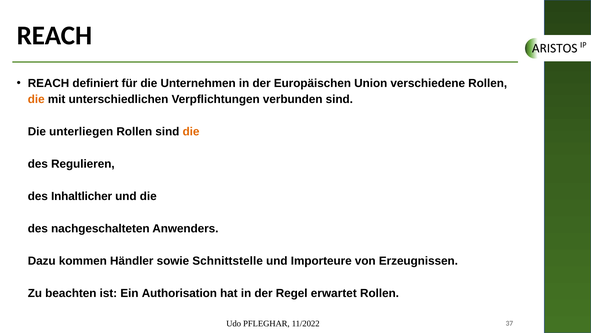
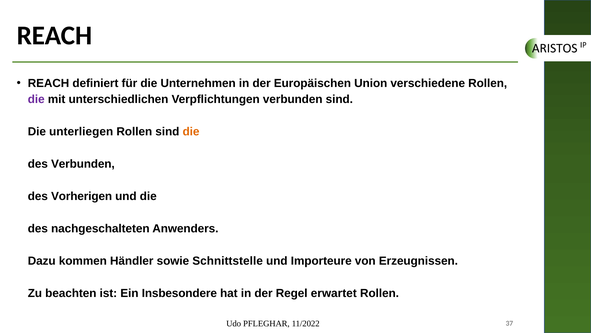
die at (36, 99) colour: orange -> purple
des Regulieren: Regulieren -> Verbunden
Inhaltlicher: Inhaltlicher -> Vorherigen
Authorisation: Authorisation -> Insbesondere
